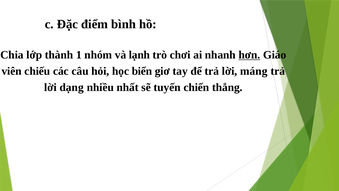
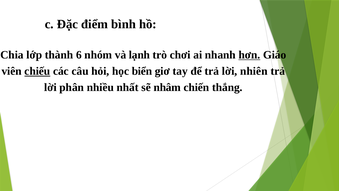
1: 1 -> 6
chiếu underline: none -> present
máng: máng -> nhiên
dạng: dạng -> phân
tuyến: tuyến -> nhâm
